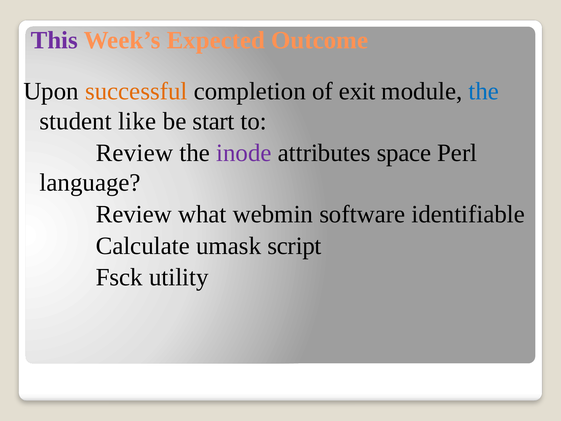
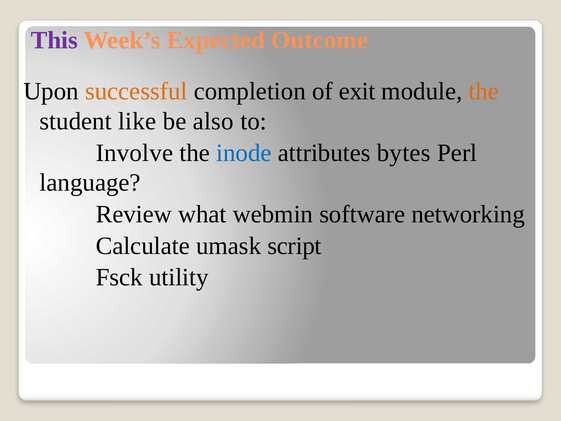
the at (484, 91) colour: blue -> orange
start: start -> also
Review at (134, 153): Review -> Involve
inode colour: purple -> blue
space: space -> bytes
identifiable: identifiable -> networking
